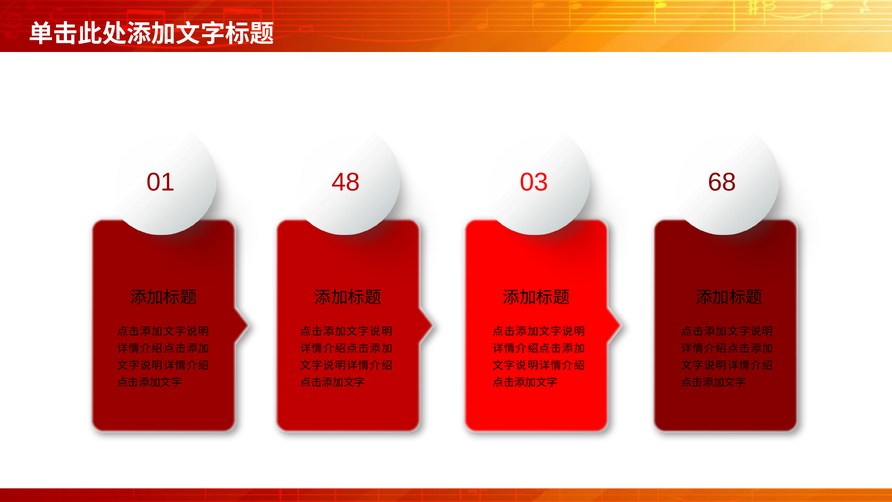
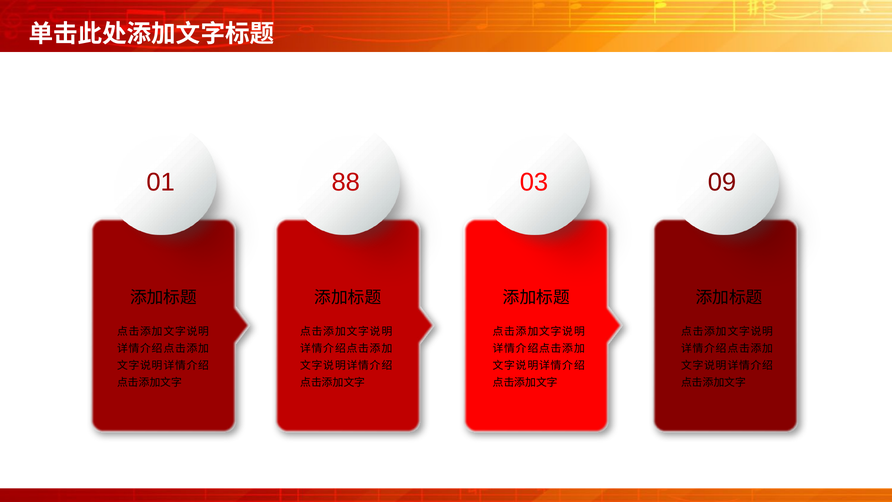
48: 48 -> 88
68: 68 -> 09
